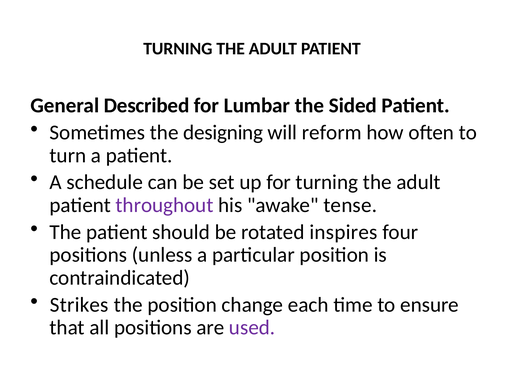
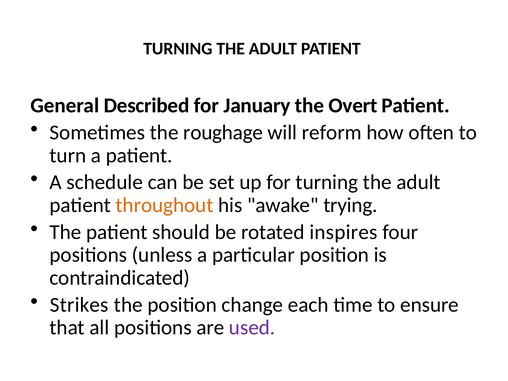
Lumbar: Lumbar -> January
Sided: Sided -> Overt
designing: designing -> roughage
throughout colour: purple -> orange
tense: tense -> trying
